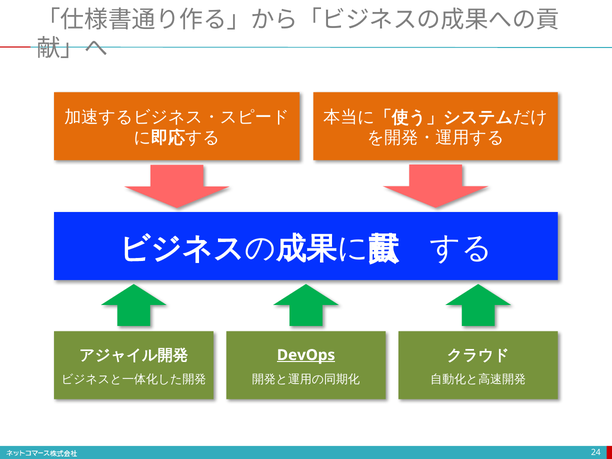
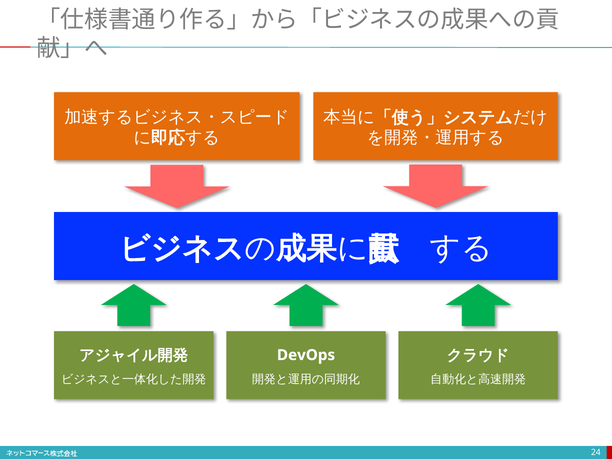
DevOps underline: present -> none
